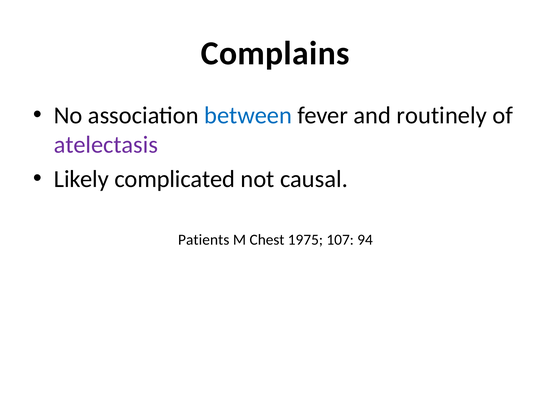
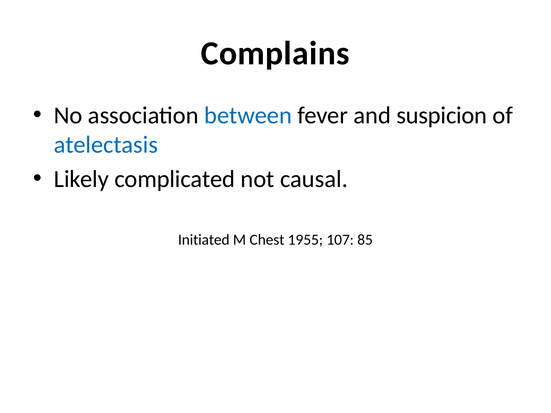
routinely: routinely -> suspicion
atelectasis colour: purple -> blue
Patients: Patients -> Initiated
1975: 1975 -> 1955
94: 94 -> 85
